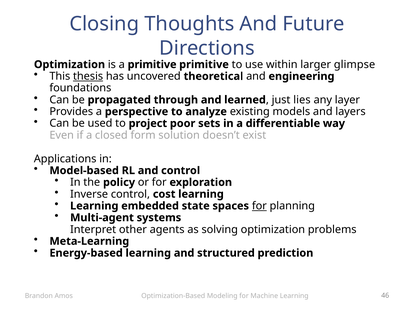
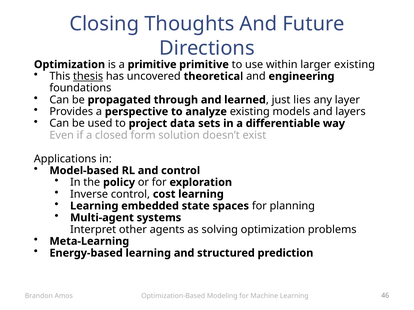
larger glimpse: glimpse -> existing
poor: poor -> data
for at (259, 206) underline: present -> none
